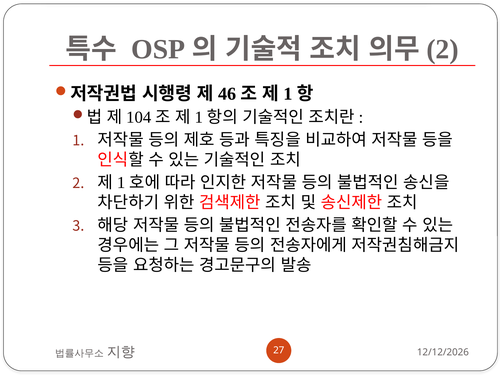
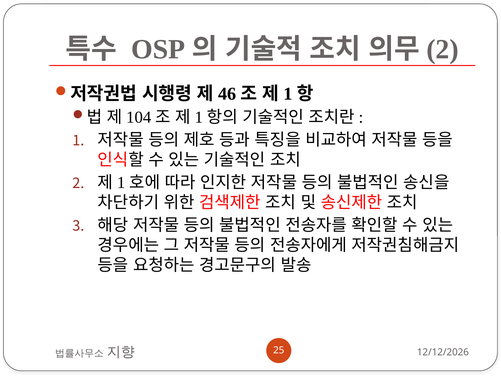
27: 27 -> 25
